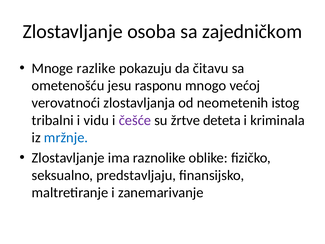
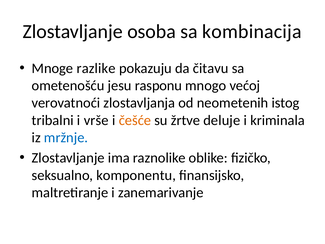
zajedničkom: zajedničkom -> kombinacija
vidu: vidu -> vrše
češće colour: purple -> orange
deteta: deteta -> deluje
predstavljaju: predstavljaju -> komponentu
